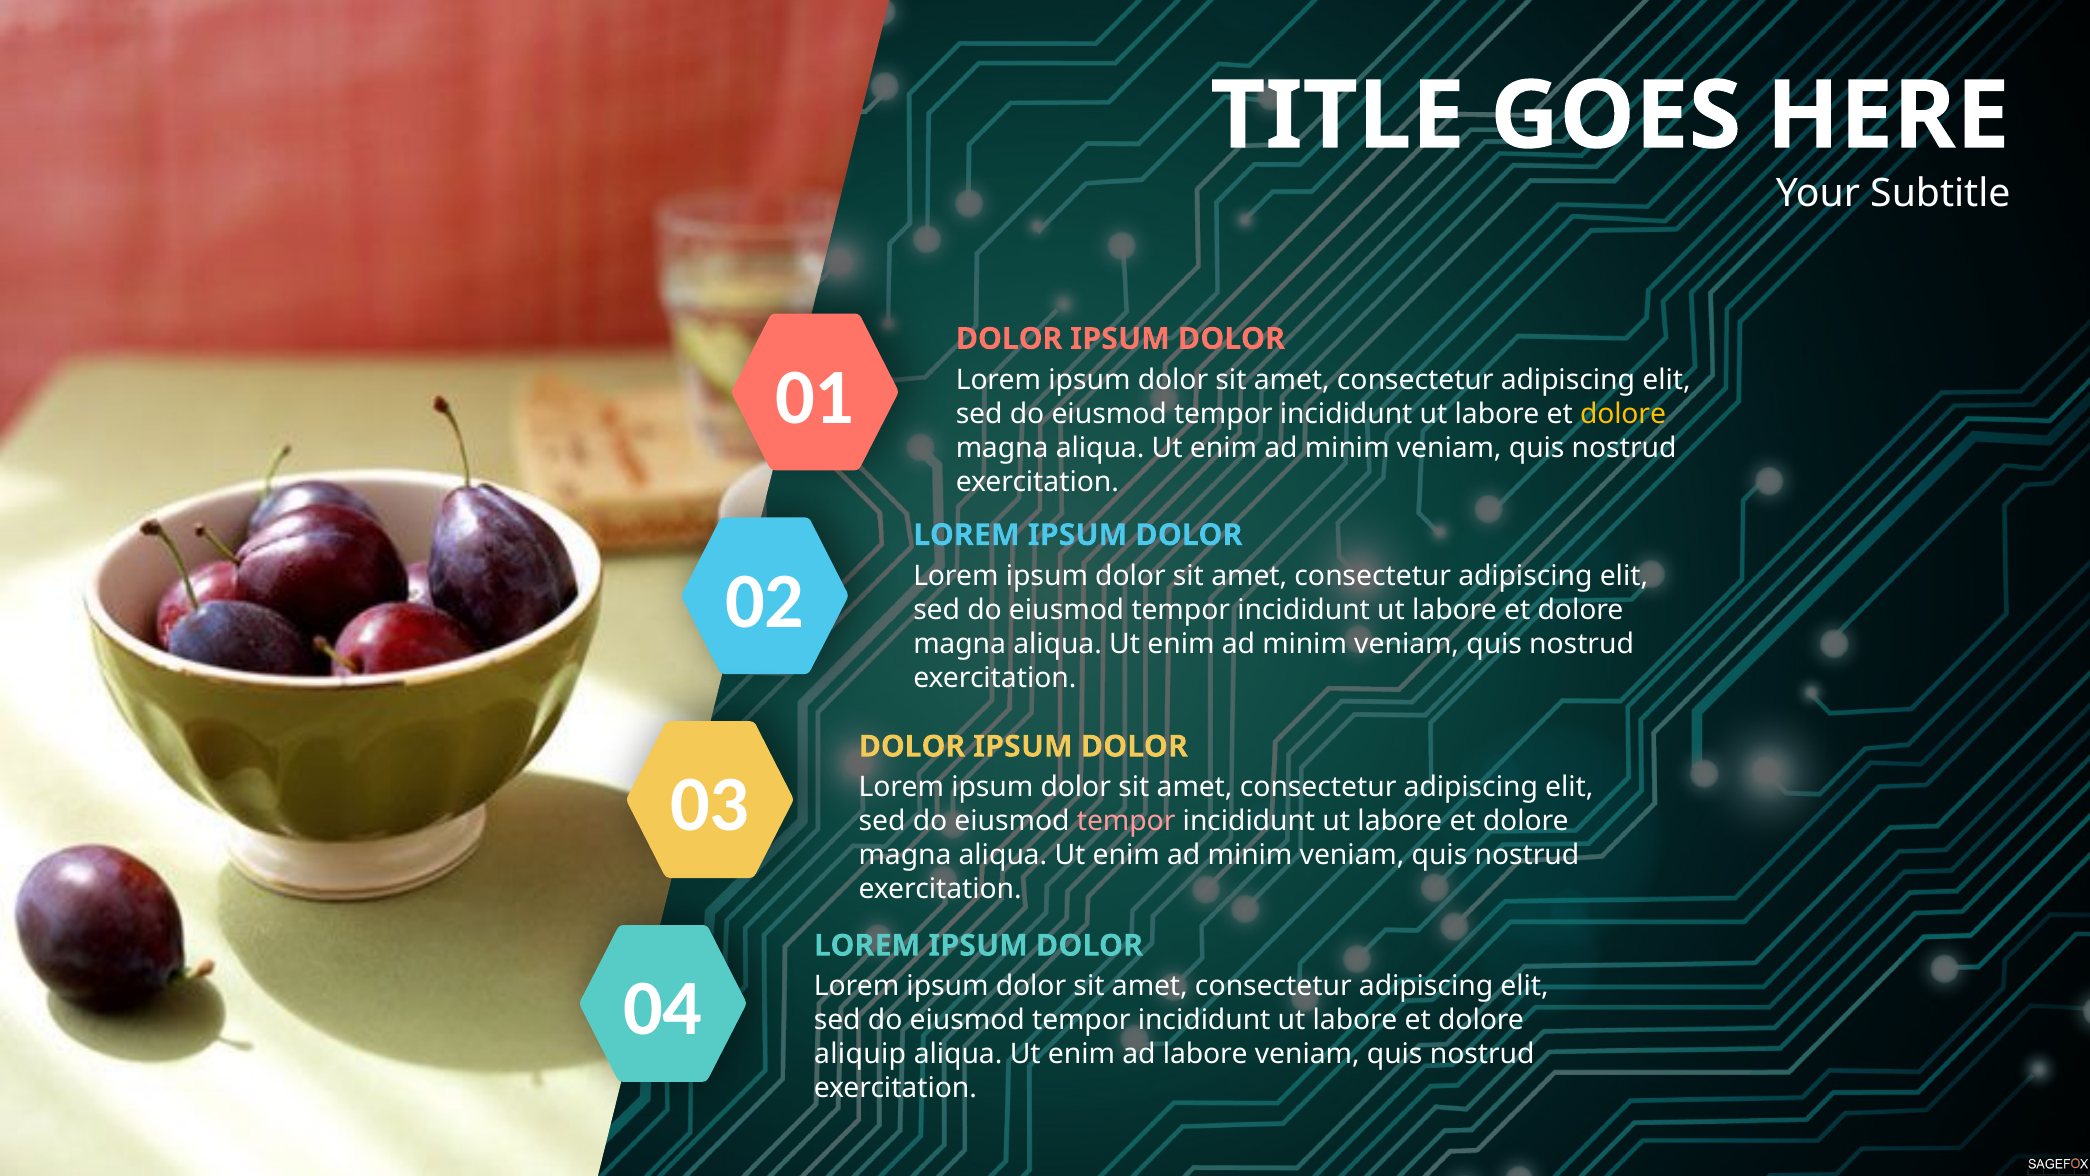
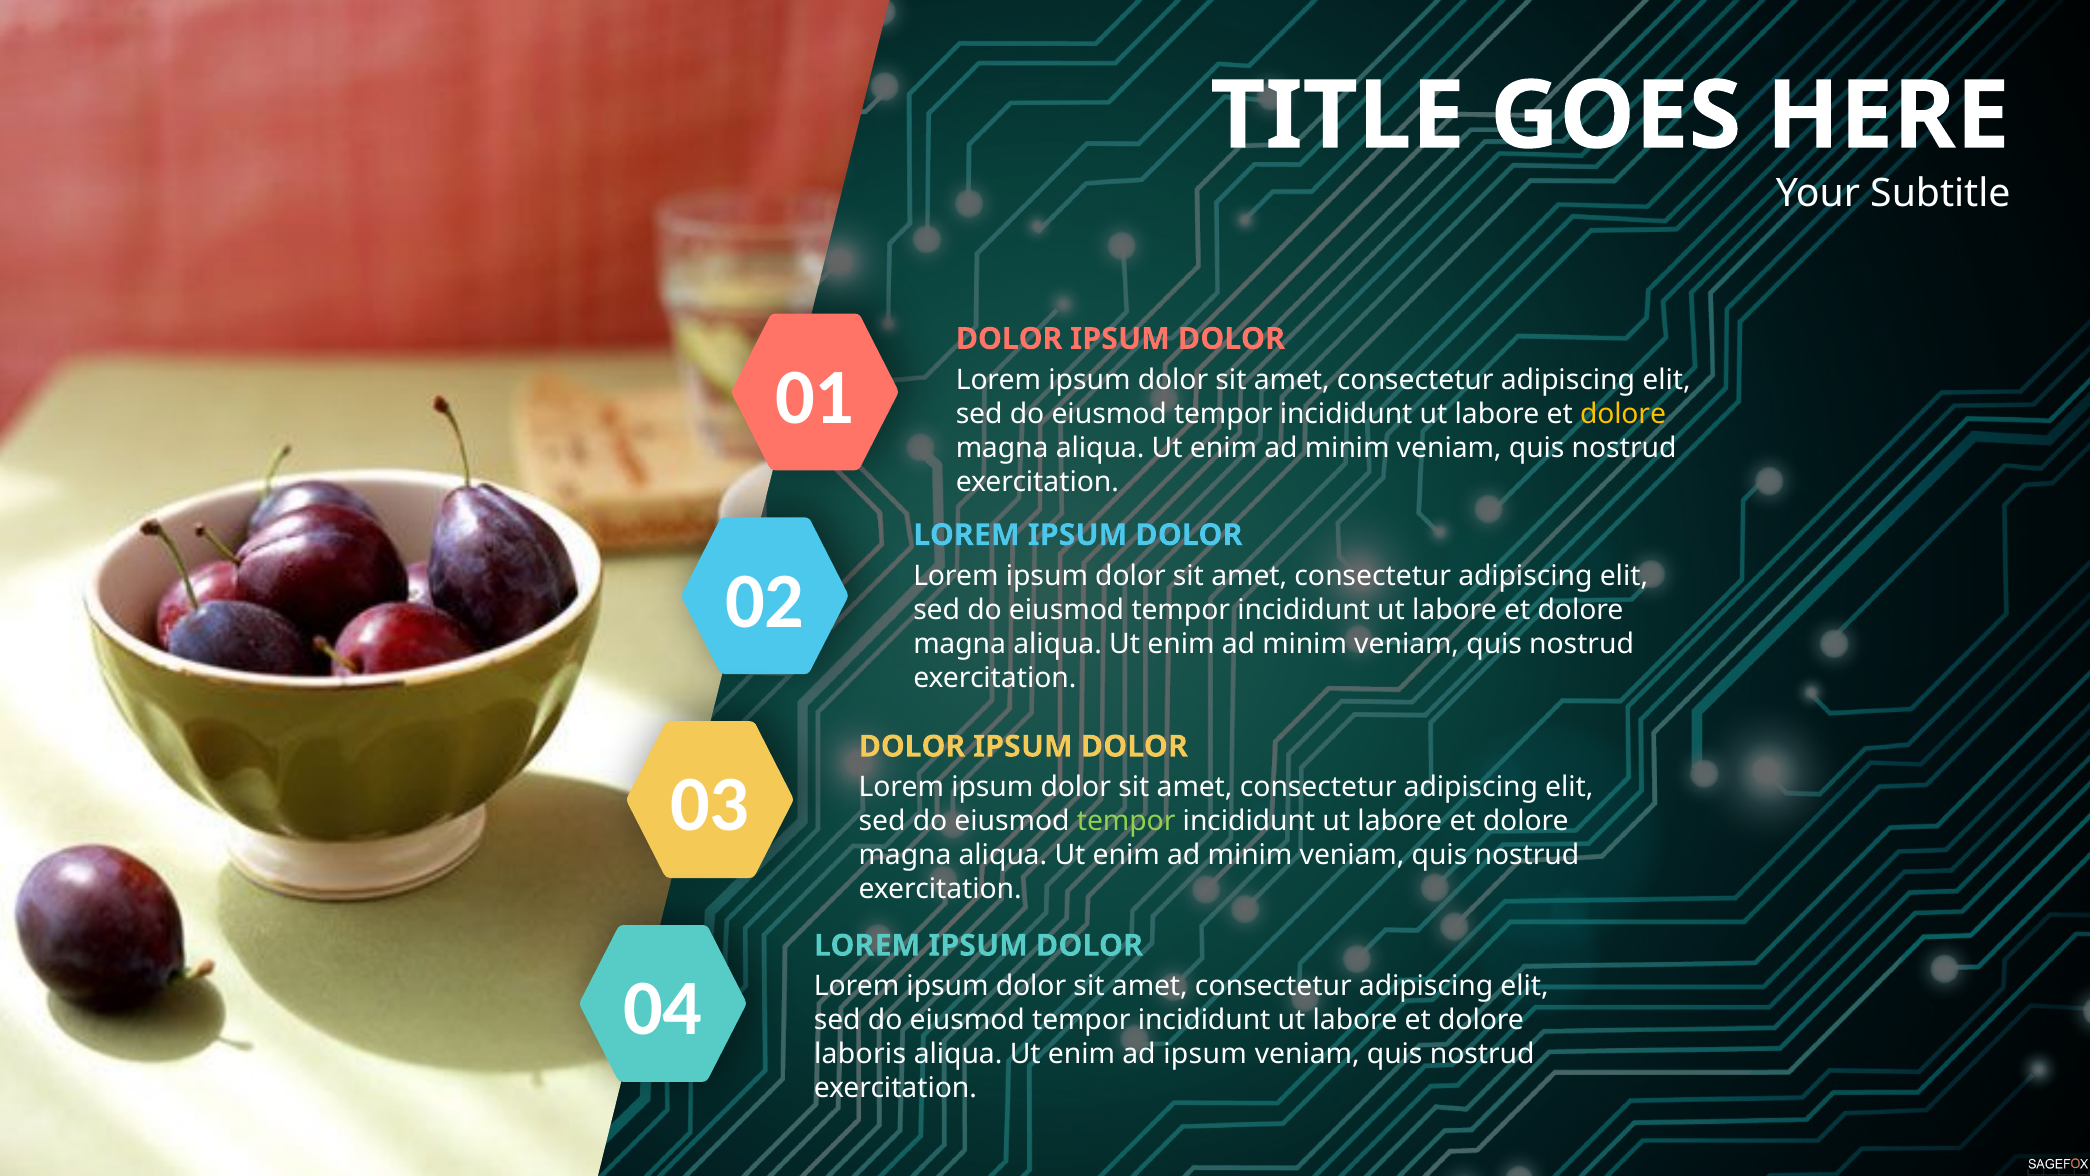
tempor at (1126, 821) colour: pink -> light green
aliquip: aliquip -> laboris
ad labore: labore -> ipsum
